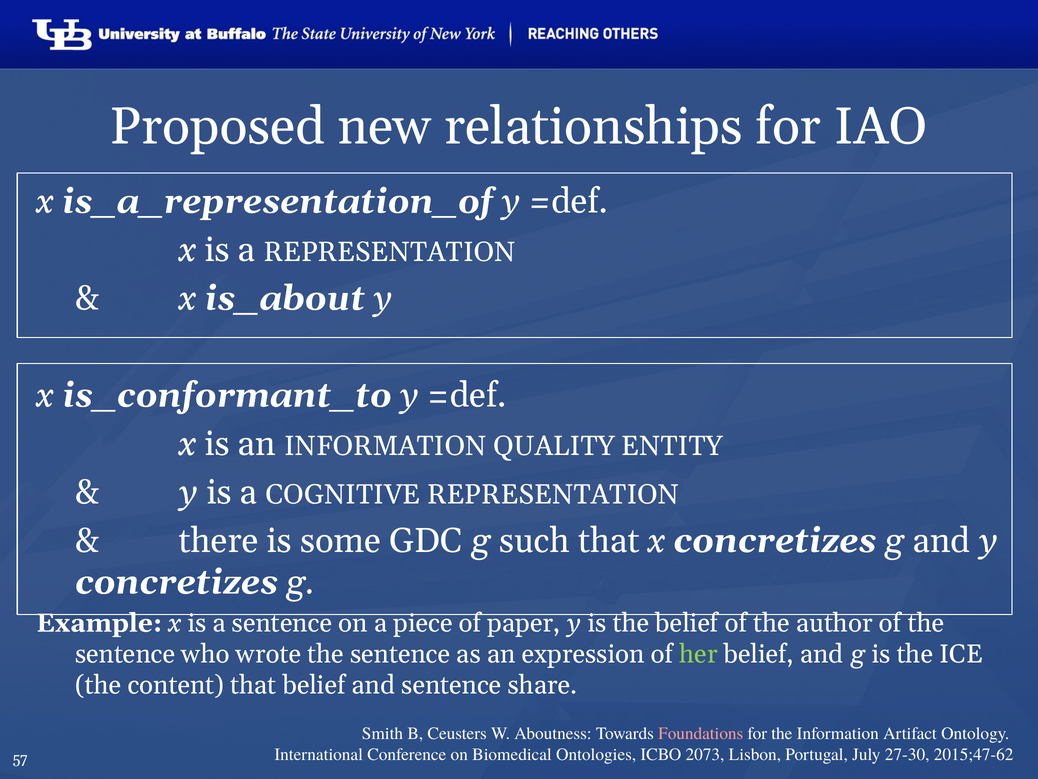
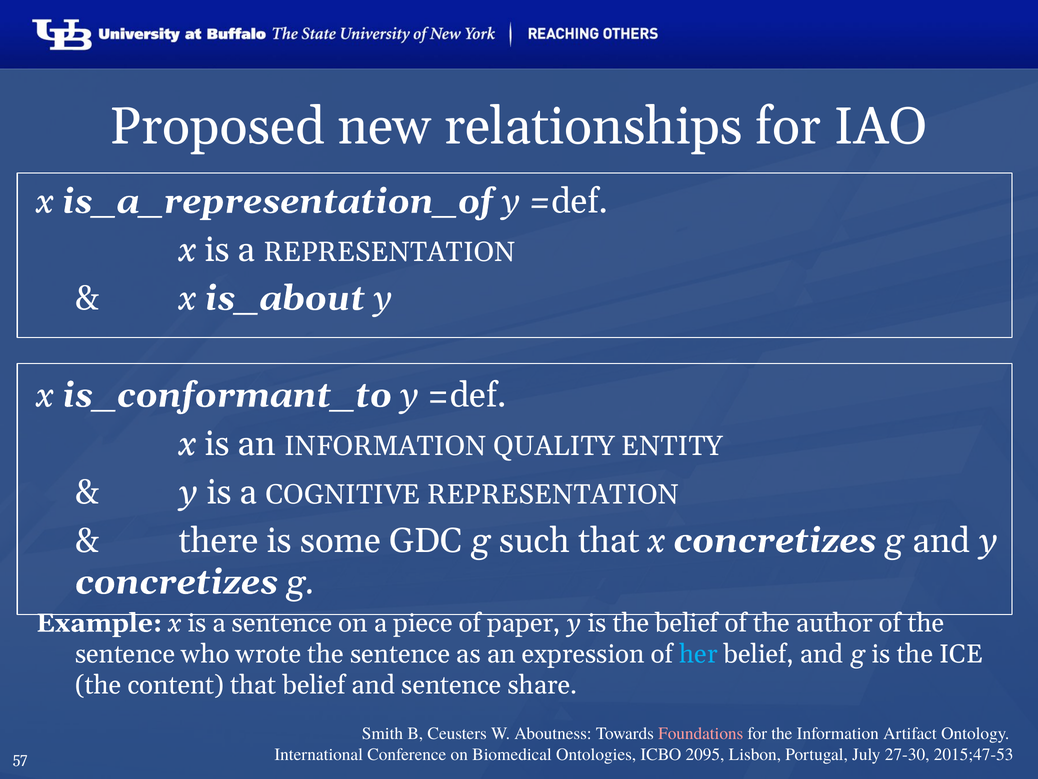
her colour: light green -> light blue
2073: 2073 -> 2095
2015;47-62: 2015;47-62 -> 2015;47-53
